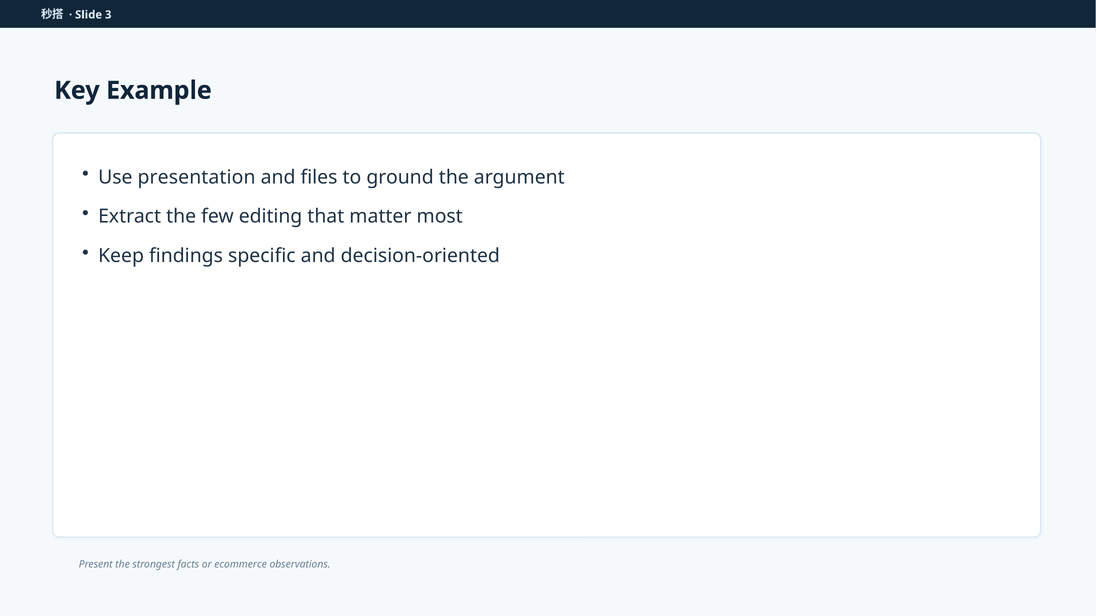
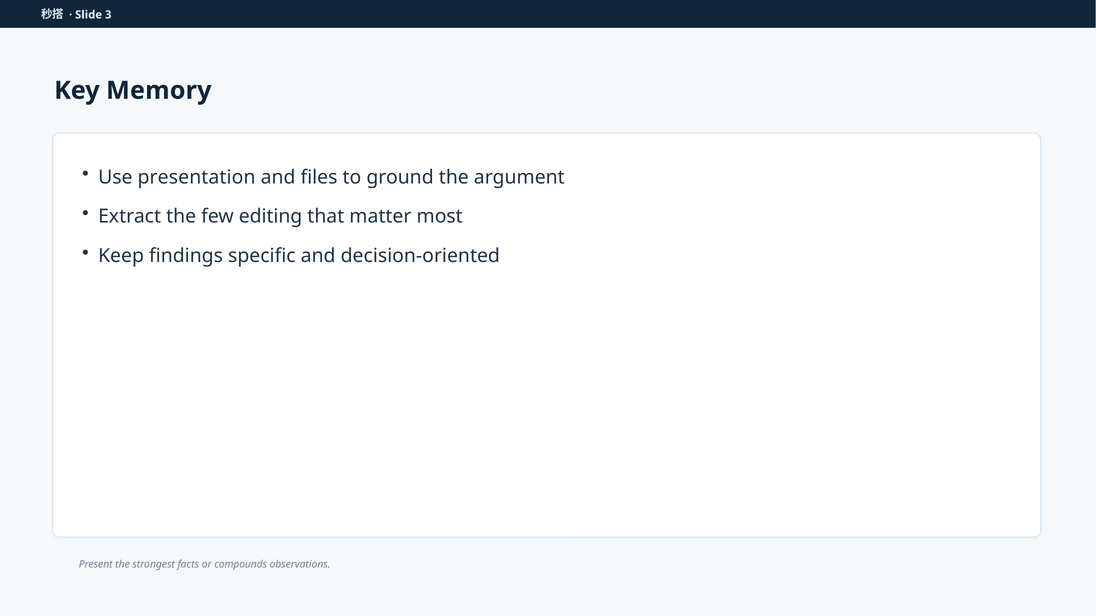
Example: Example -> Memory
ecommerce: ecommerce -> compounds
